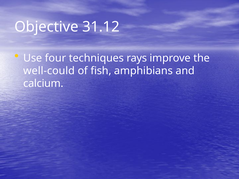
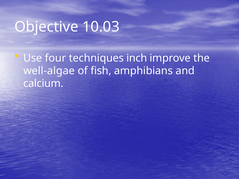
31.12: 31.12 -> 10.03
rays: rays -> inch
well-could: well-could -> well-algae
